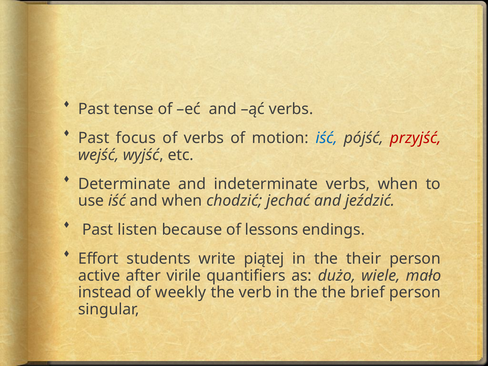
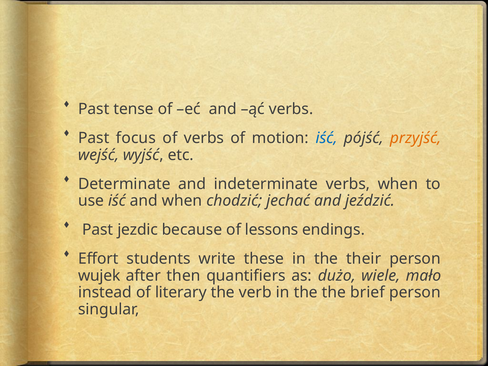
przyjść colour: red -> orange
listen: listen -> jezdic
piątej: piątej -> these
active: active -> wujek
virile: virile -> then
weekly: weekly -> literary
